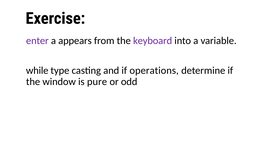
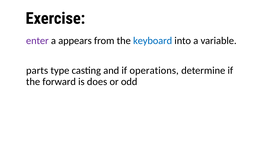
keyboard colour: purple -> blue
while: while -> parts
window: window -> forward
pure: pure -> does
